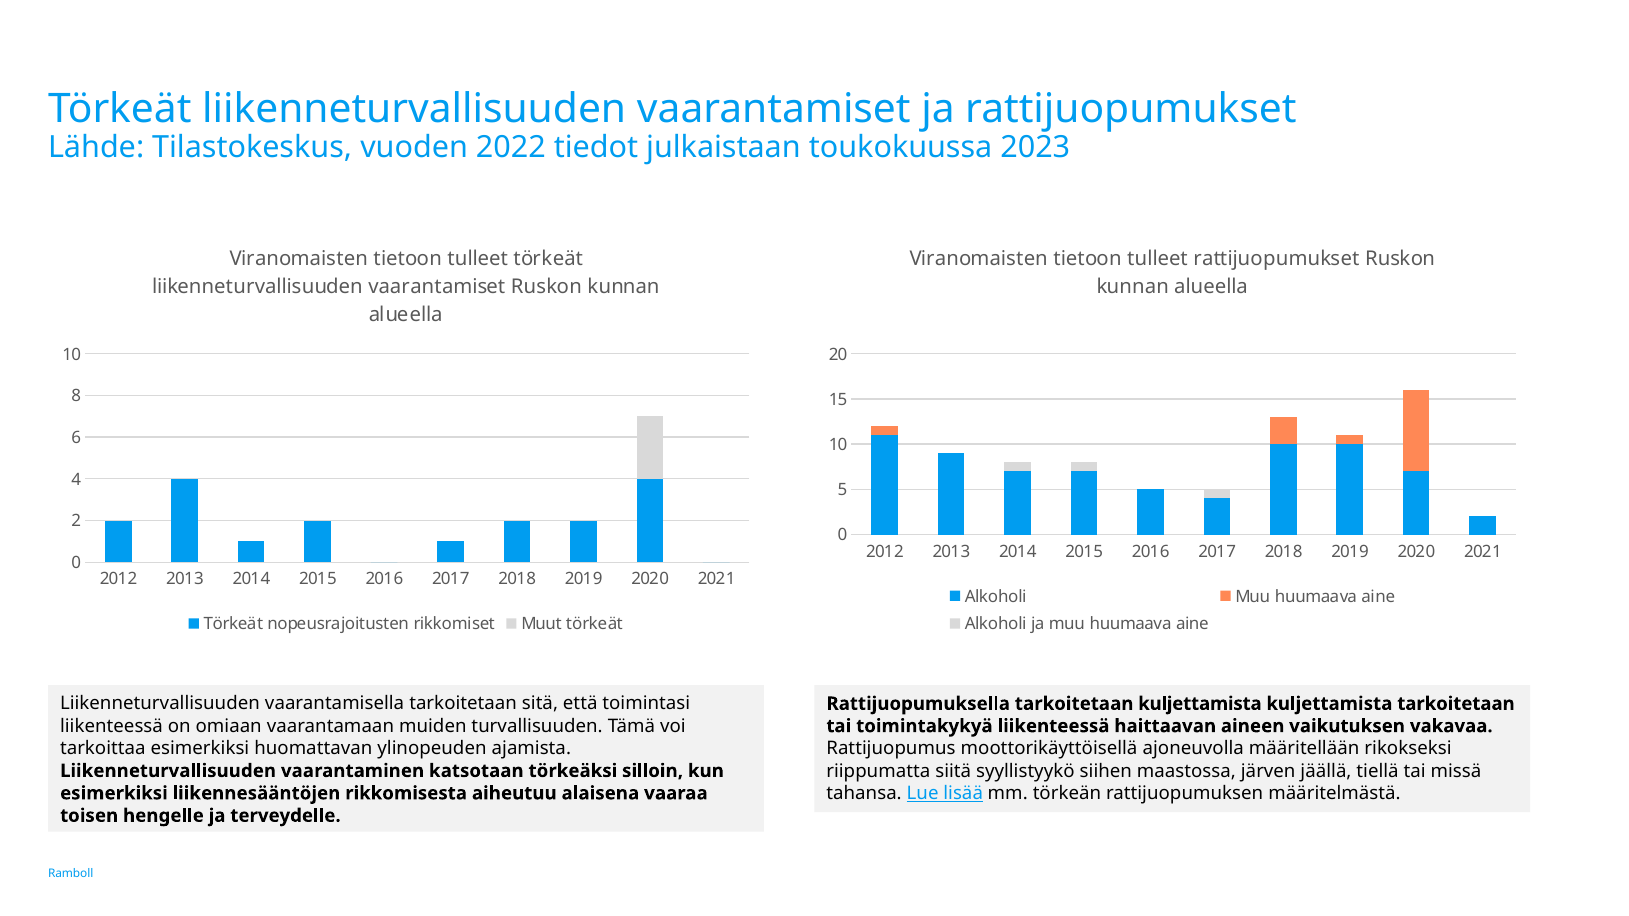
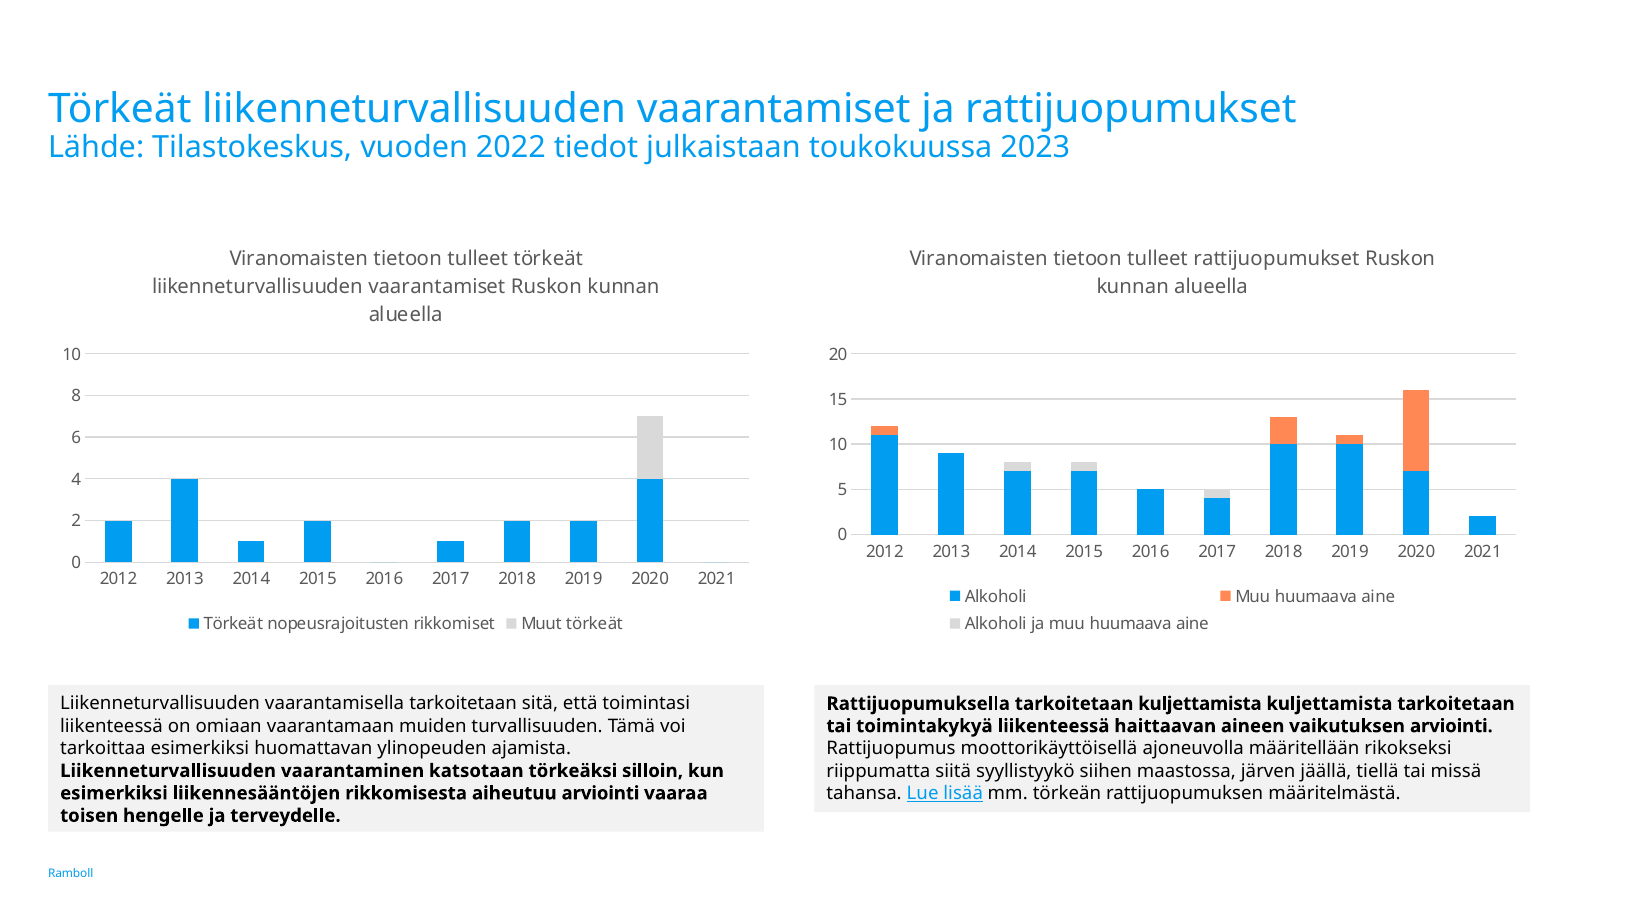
vaikutuksen vakavaa: vakavaa -> arviointi
aiheutuu alaisena: alaisena -> arviointi
